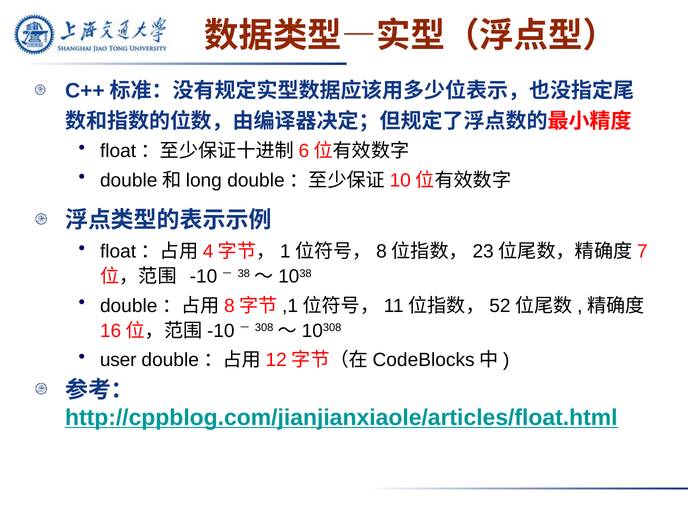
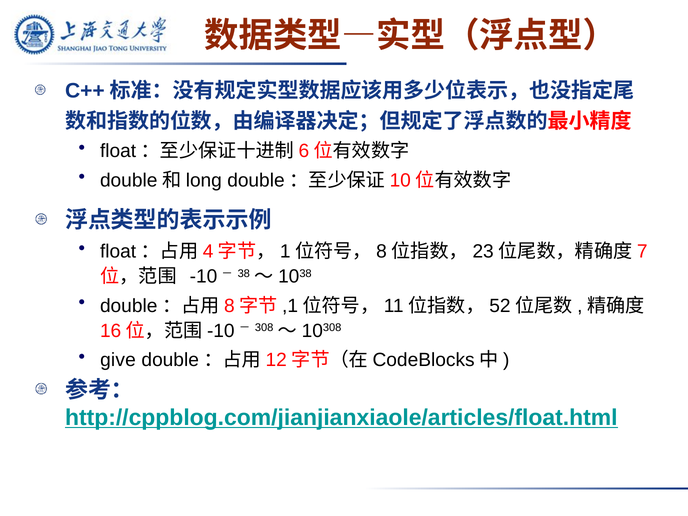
user: user -> give
